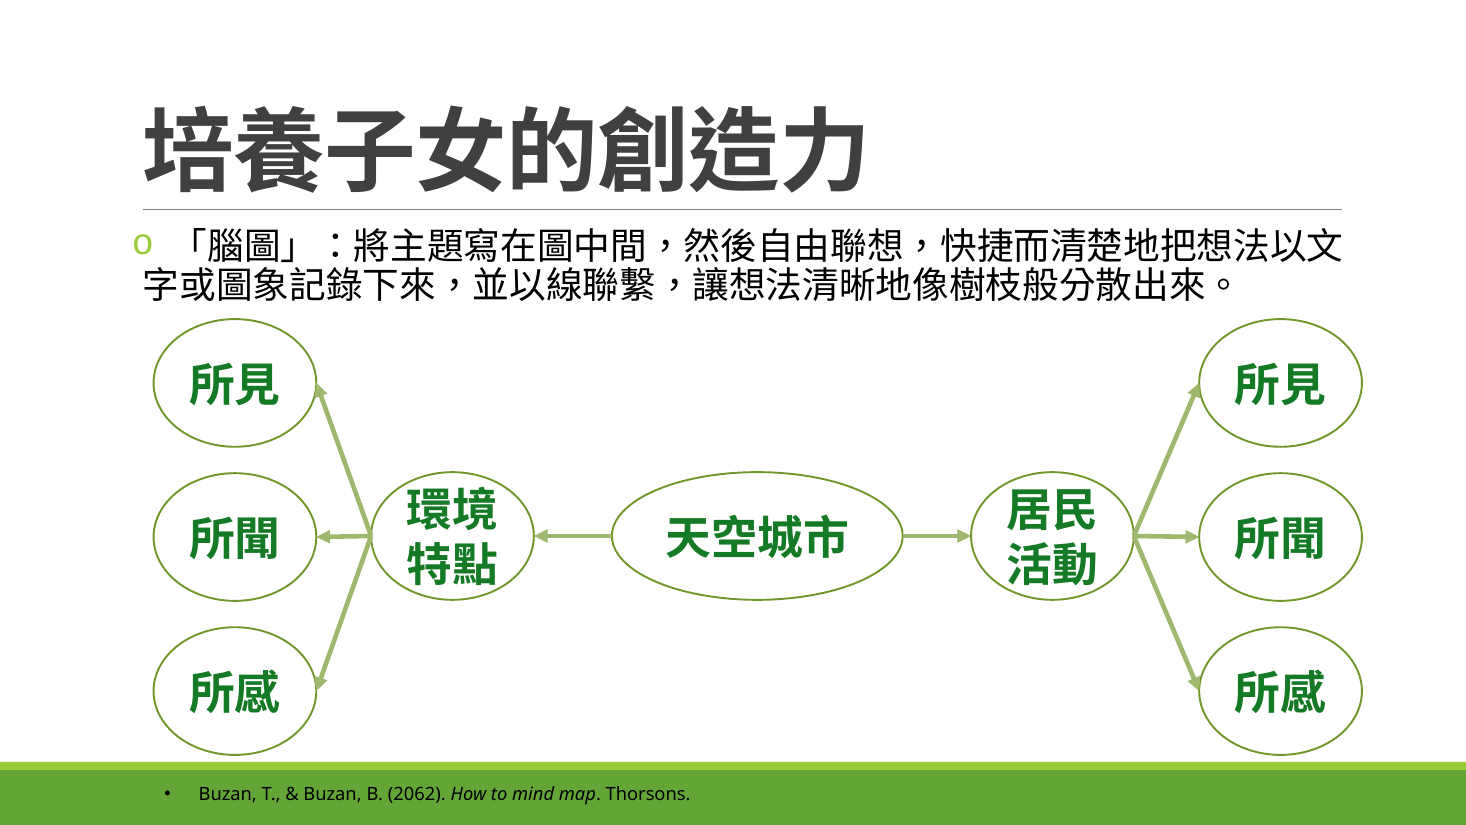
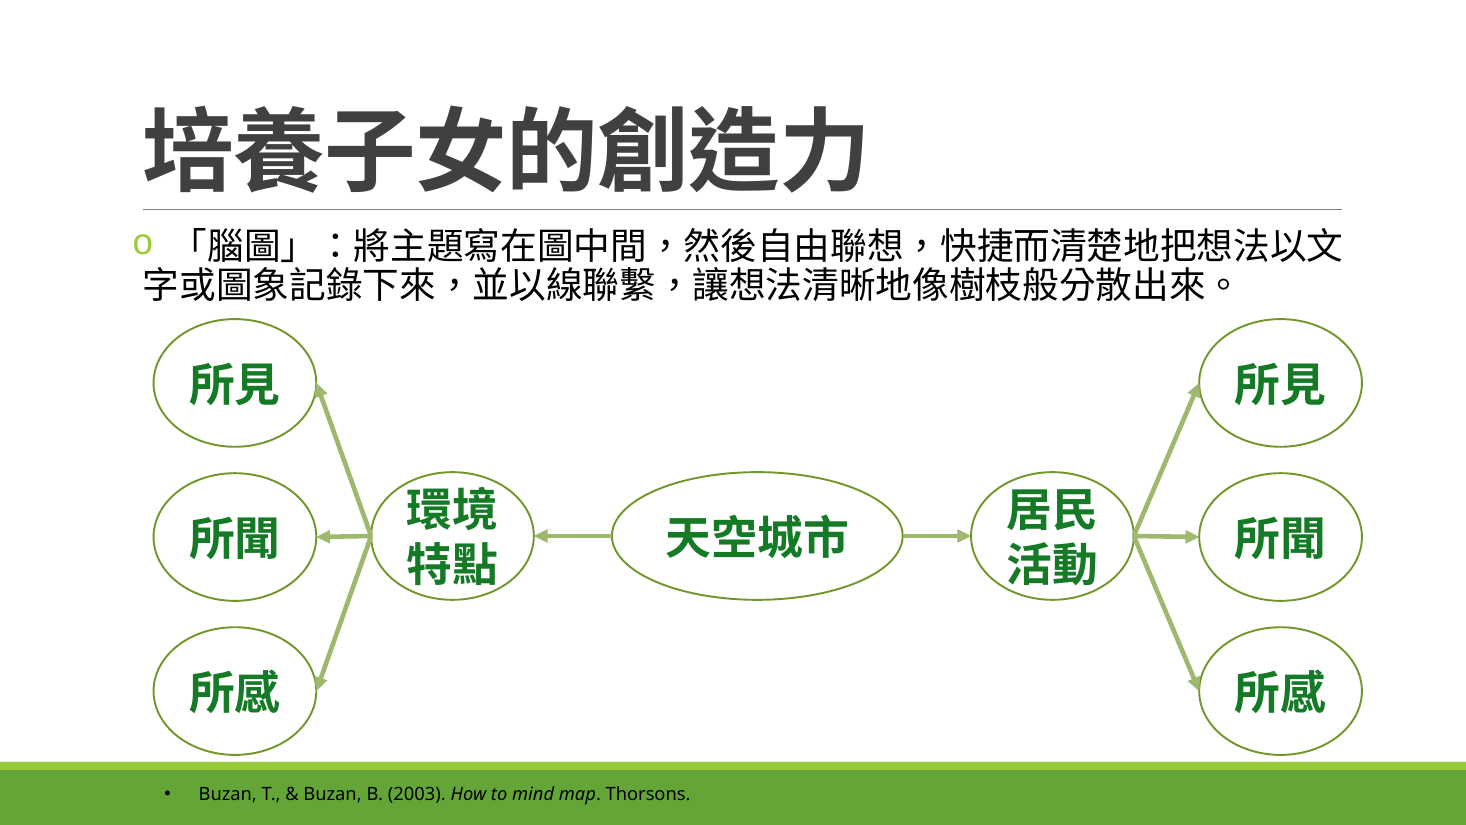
2062: 2062 -> 2003
